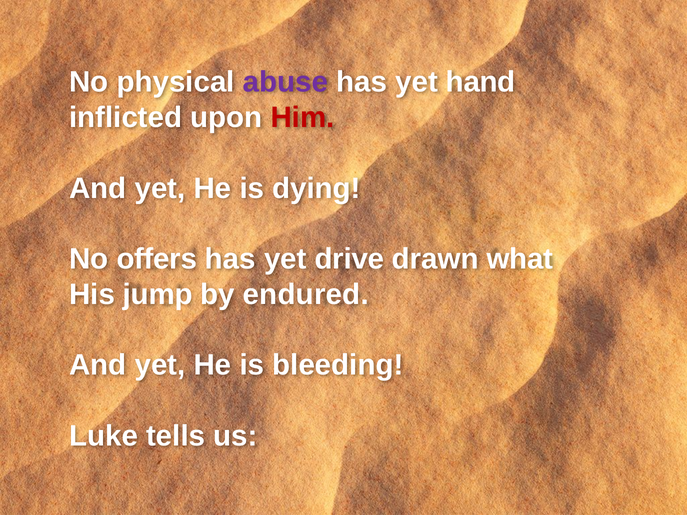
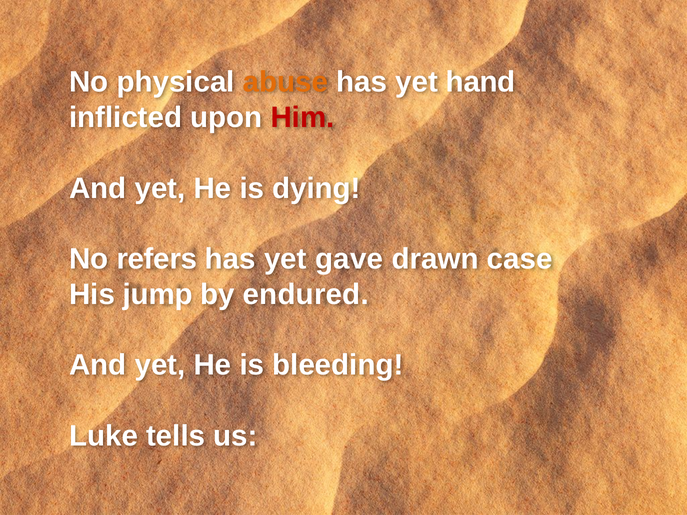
abuse colour: purple -> orange
offers: offers -> refers
drive: drive -> gave
what: what -> case
